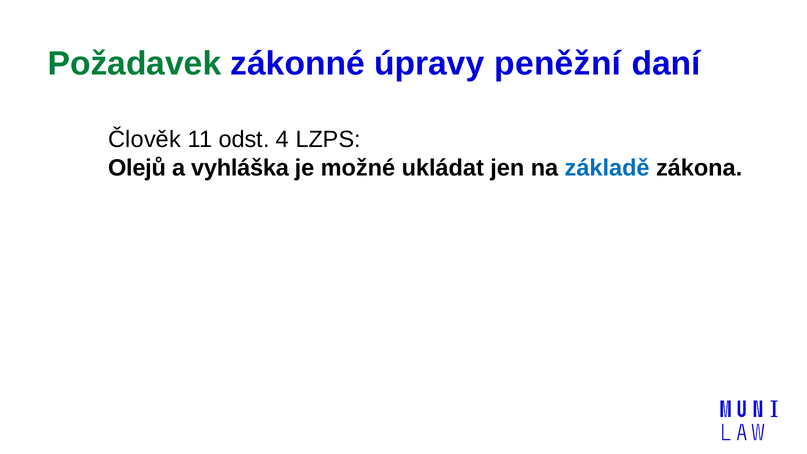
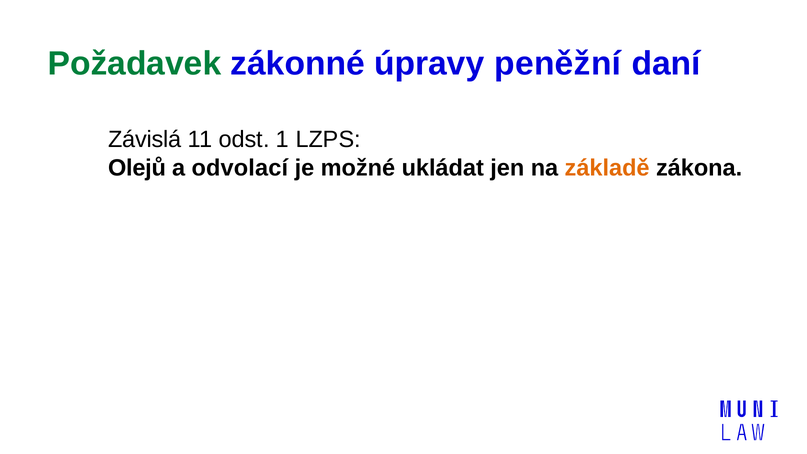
Člověk: Člověk -> Závislá
4: 4 -> 1
vyhláška: vyhláška -> odvolací
základě colour: blue -> orange
